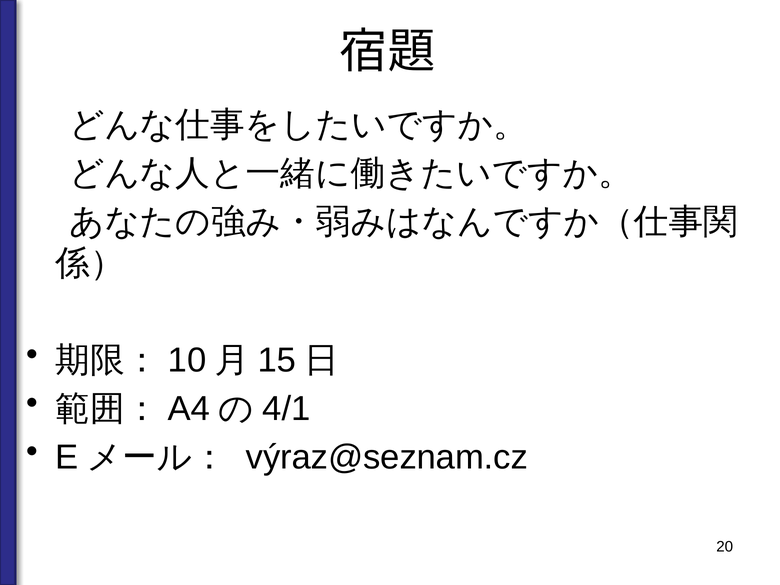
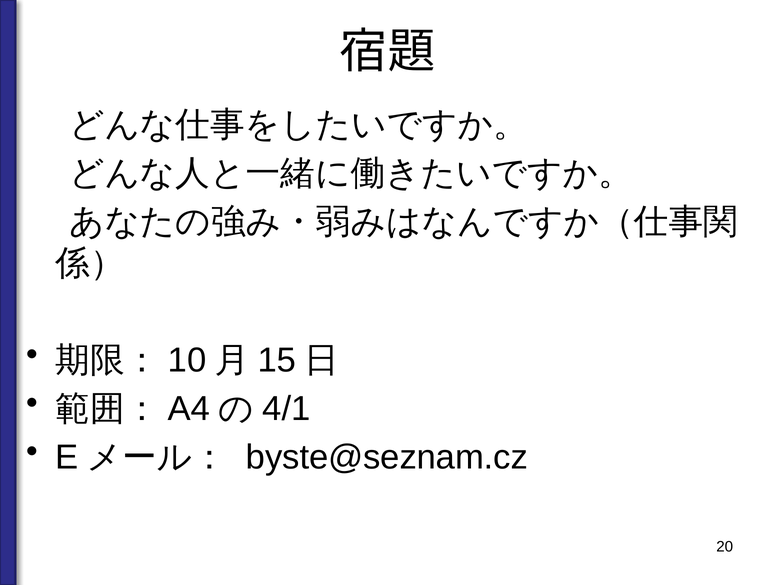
výraz@seznam.cz: výraz@seznam.cz -> byste@seznam.cz
